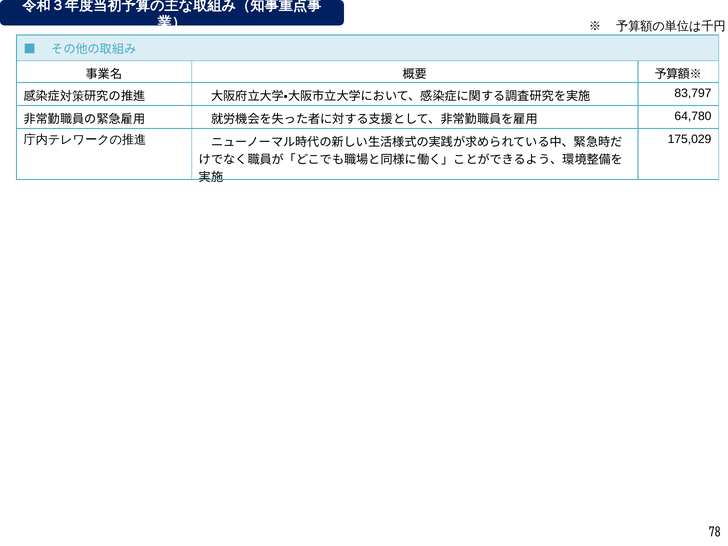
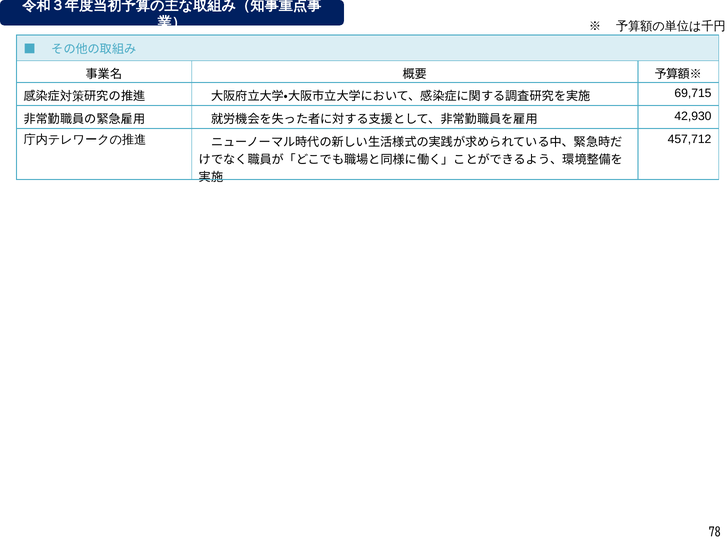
83,797: 83,797 -> 69,715
64,780: 64,780 -> 42,930
175,029: 175,029 -> 457,712
